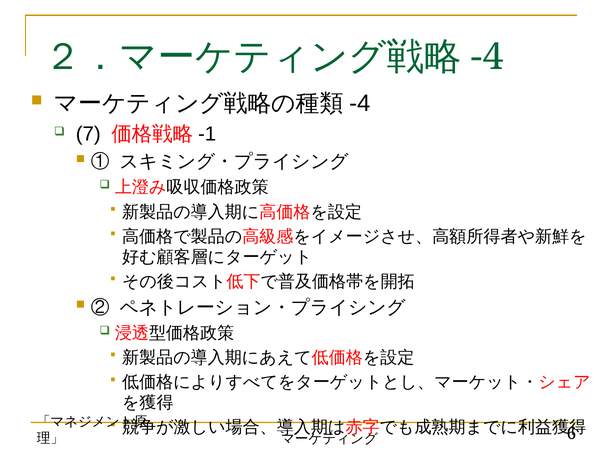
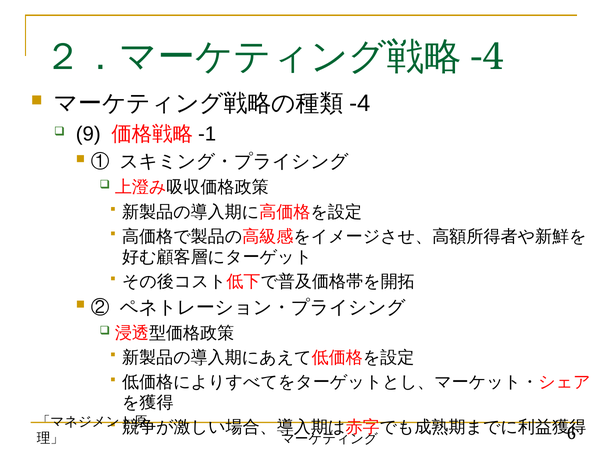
7: 7 -> 9
